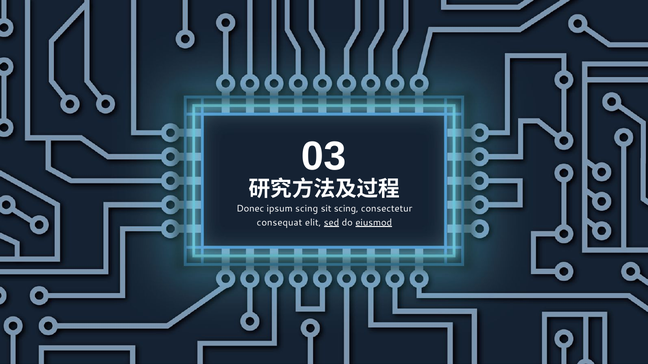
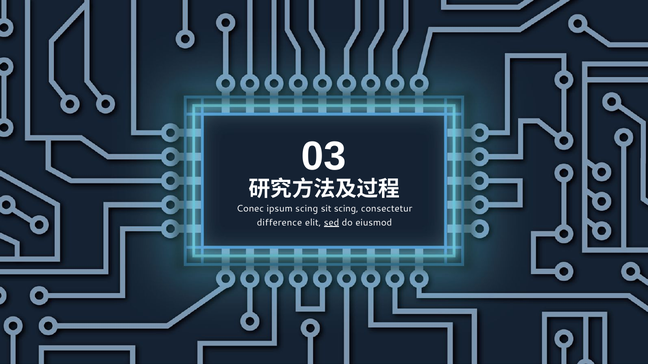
Donec: Donec -> Conec
consequat: consequat -> difference
eiusmod underline: present -> none
